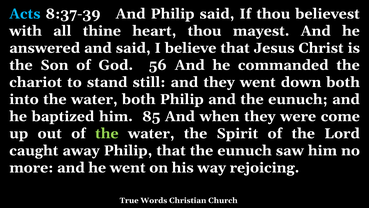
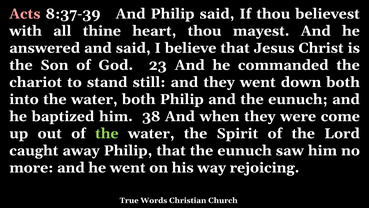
Acts colour: light blue -> pink
56: 56 -> 23
85: 85 -> 38
